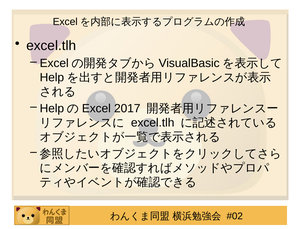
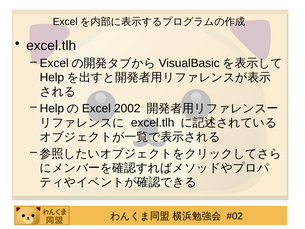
2017: 2017 -> 2002
